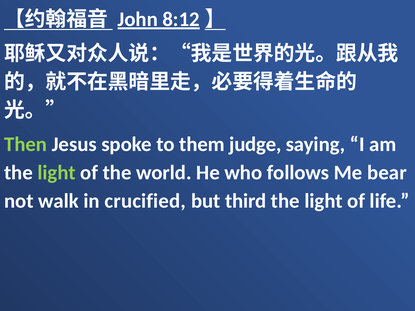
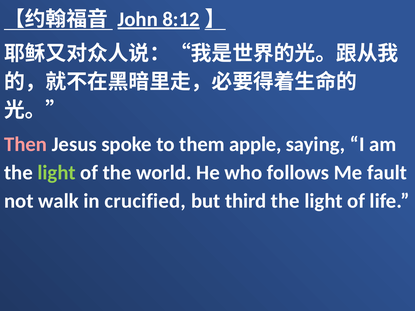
Then colour: light green -> pink
judge: judge -> apple
bear: bear -> fault
